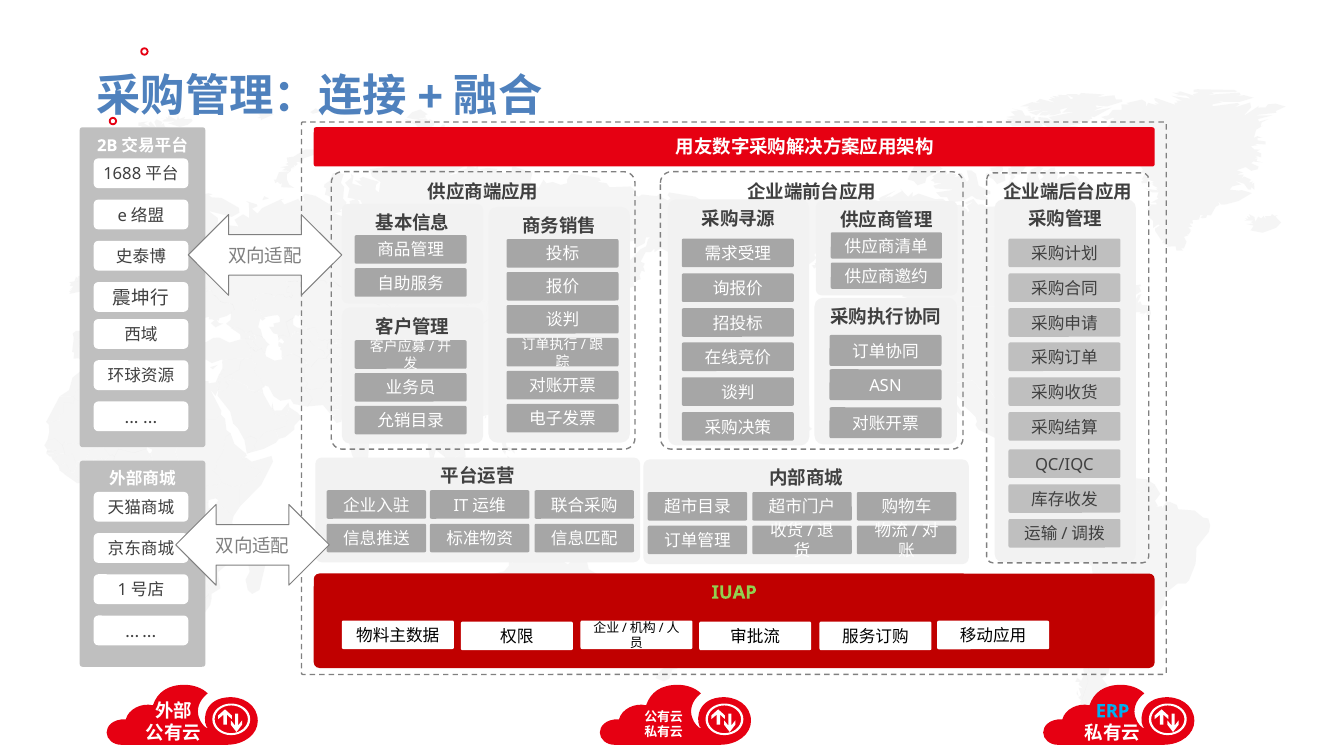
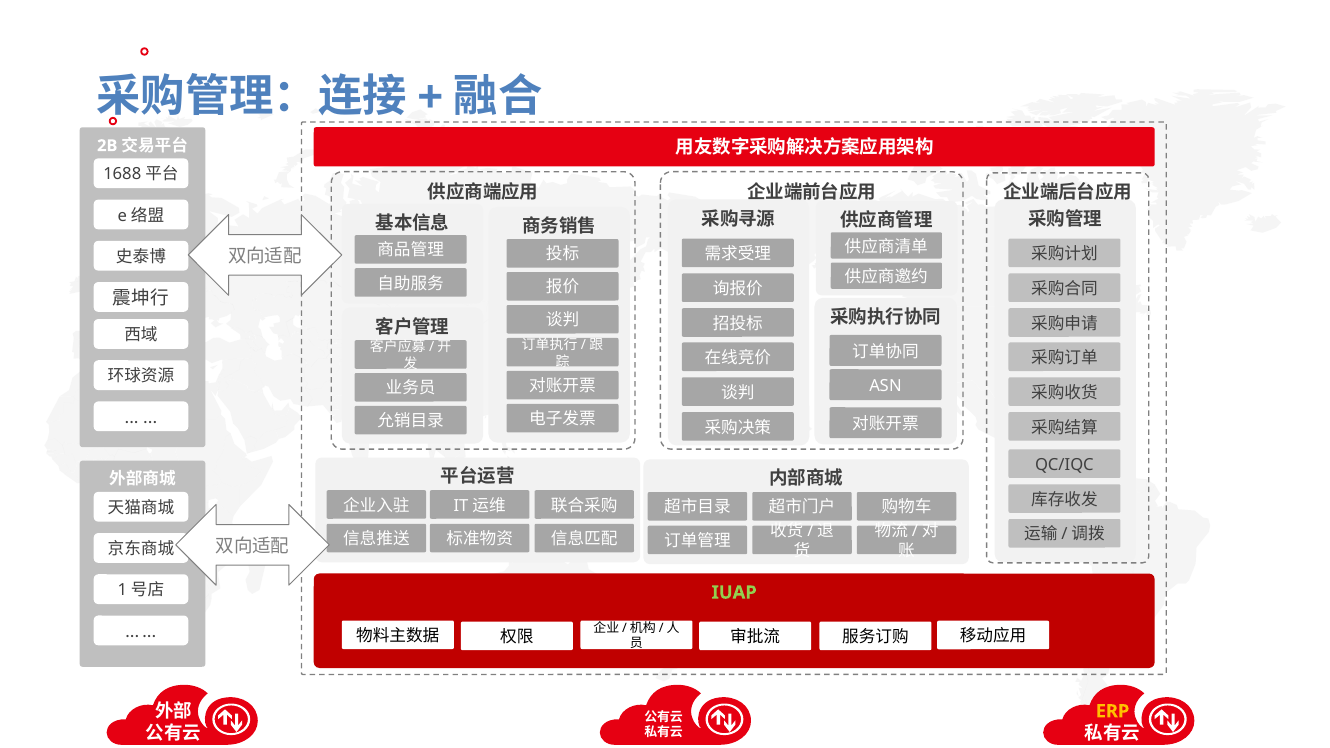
ERP colour: light blue -> yellow
